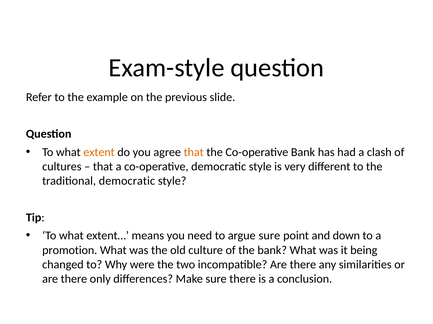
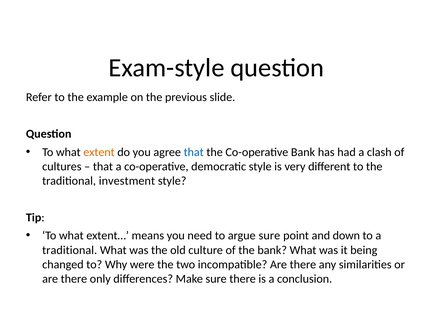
that at (194, 152) colour: orange -> blue
traditional democratic: democratic -> investment
promotion at (70, 251): promotion -> traditional
